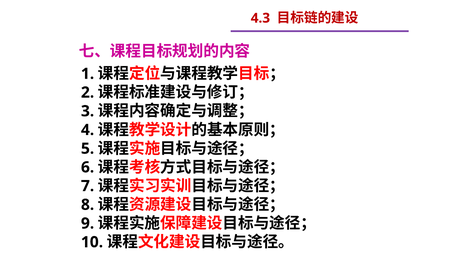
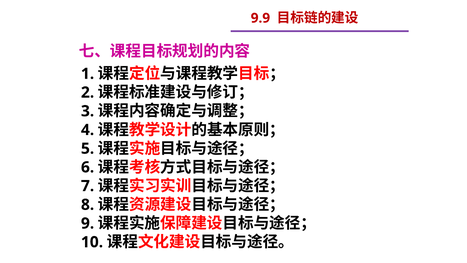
4.3: 4.3 -> 9.9
